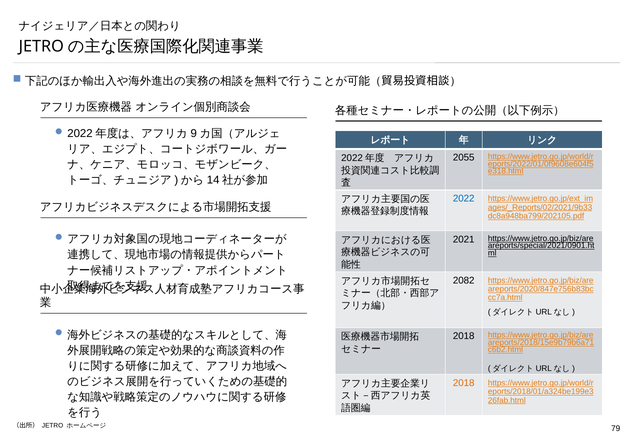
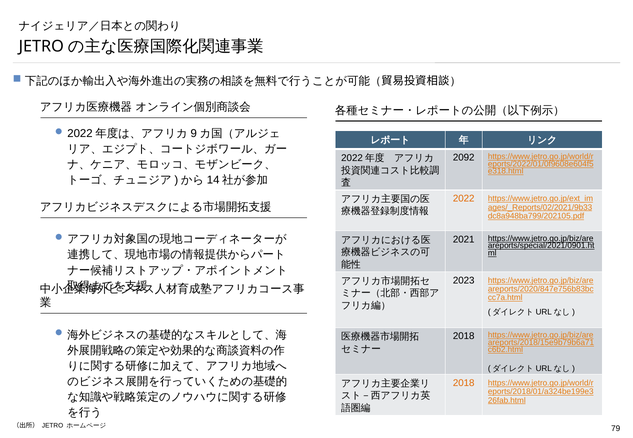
2055: 2055 -> 2092
2022 colour: blue -> orange
2082: 2082 -> 2023
